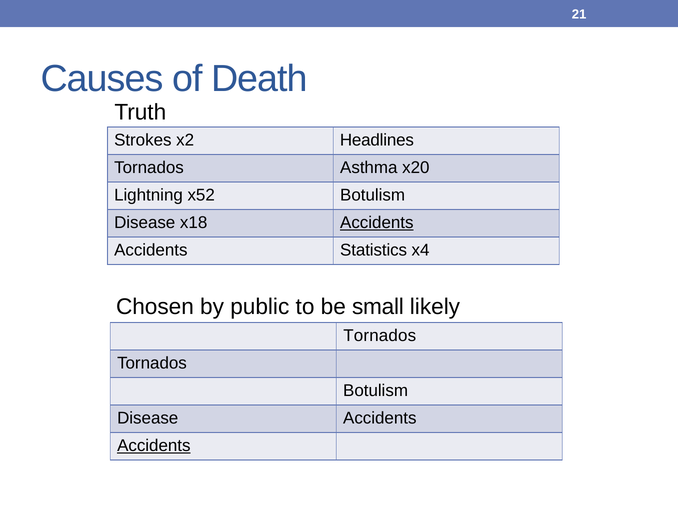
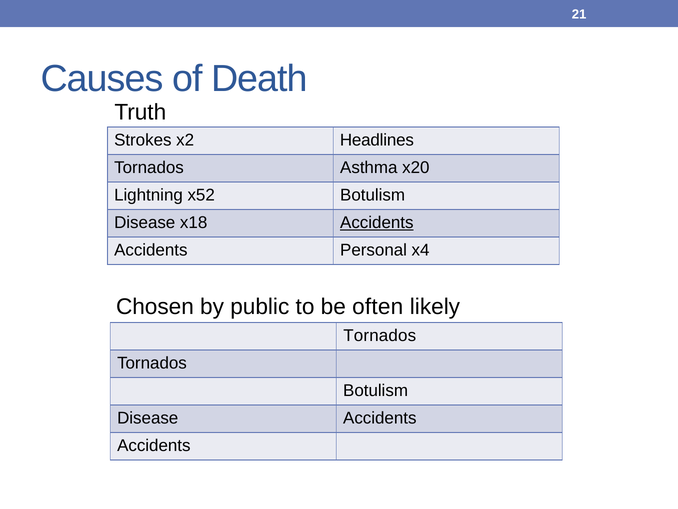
Statistics: Statistics -> Personal
small: small -> often
Accidents at (154, 445) underline: present -> none
